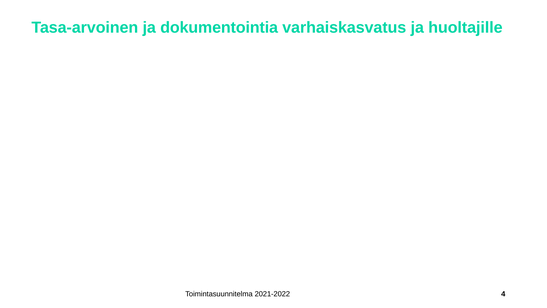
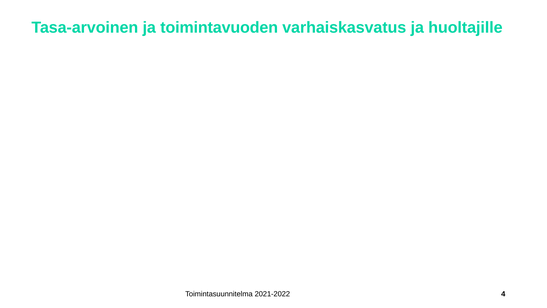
dokumentointia: dokumentointia -> toimintavuoden
